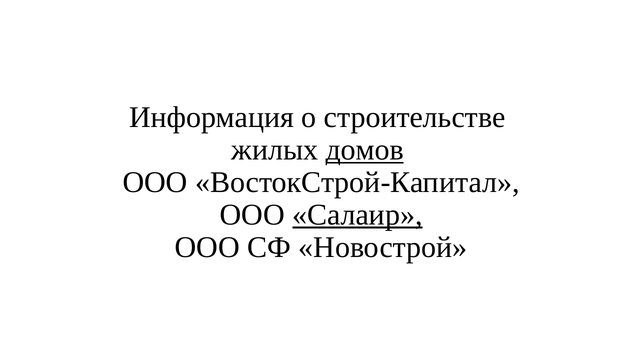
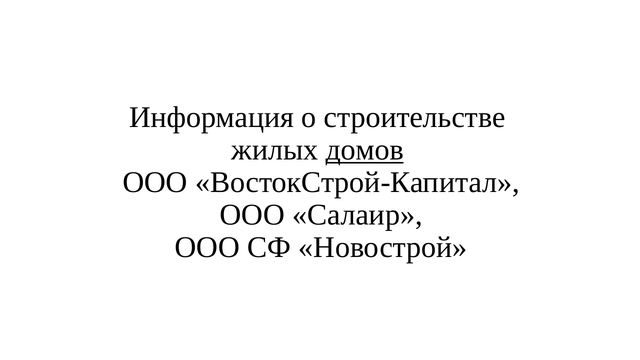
Салаир underline: present -> none
